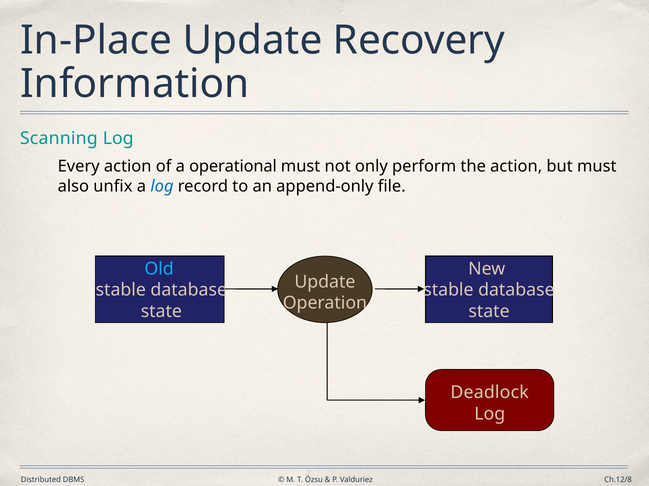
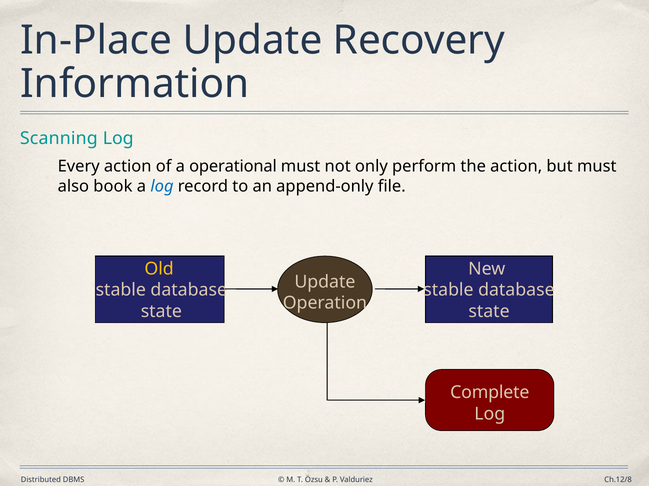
unfix: unfix -> book
Old colour: light blue -> yellow
Deadlock: Deadlock -> Complete
